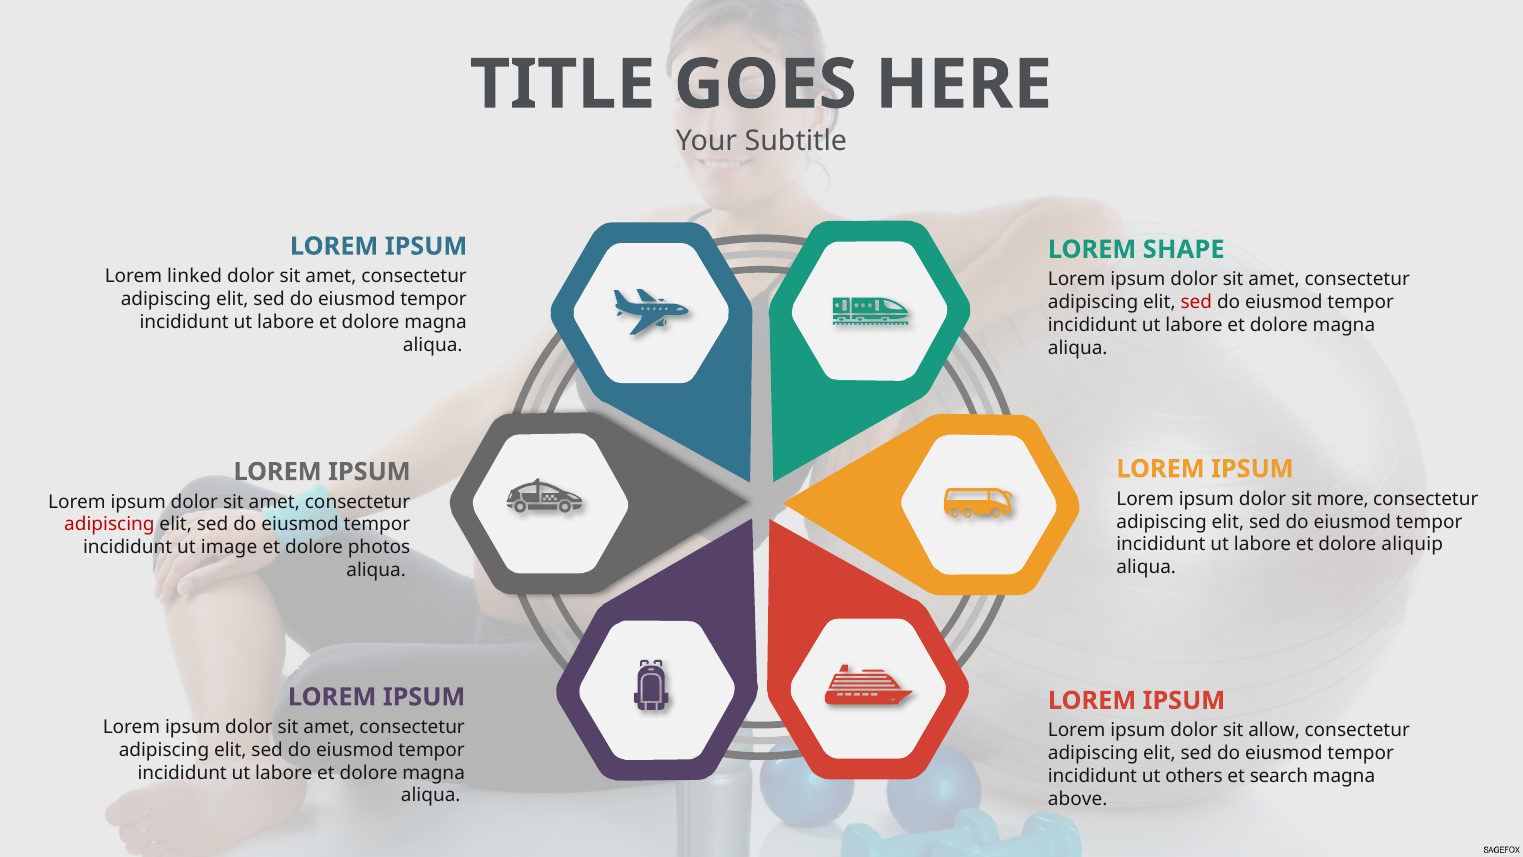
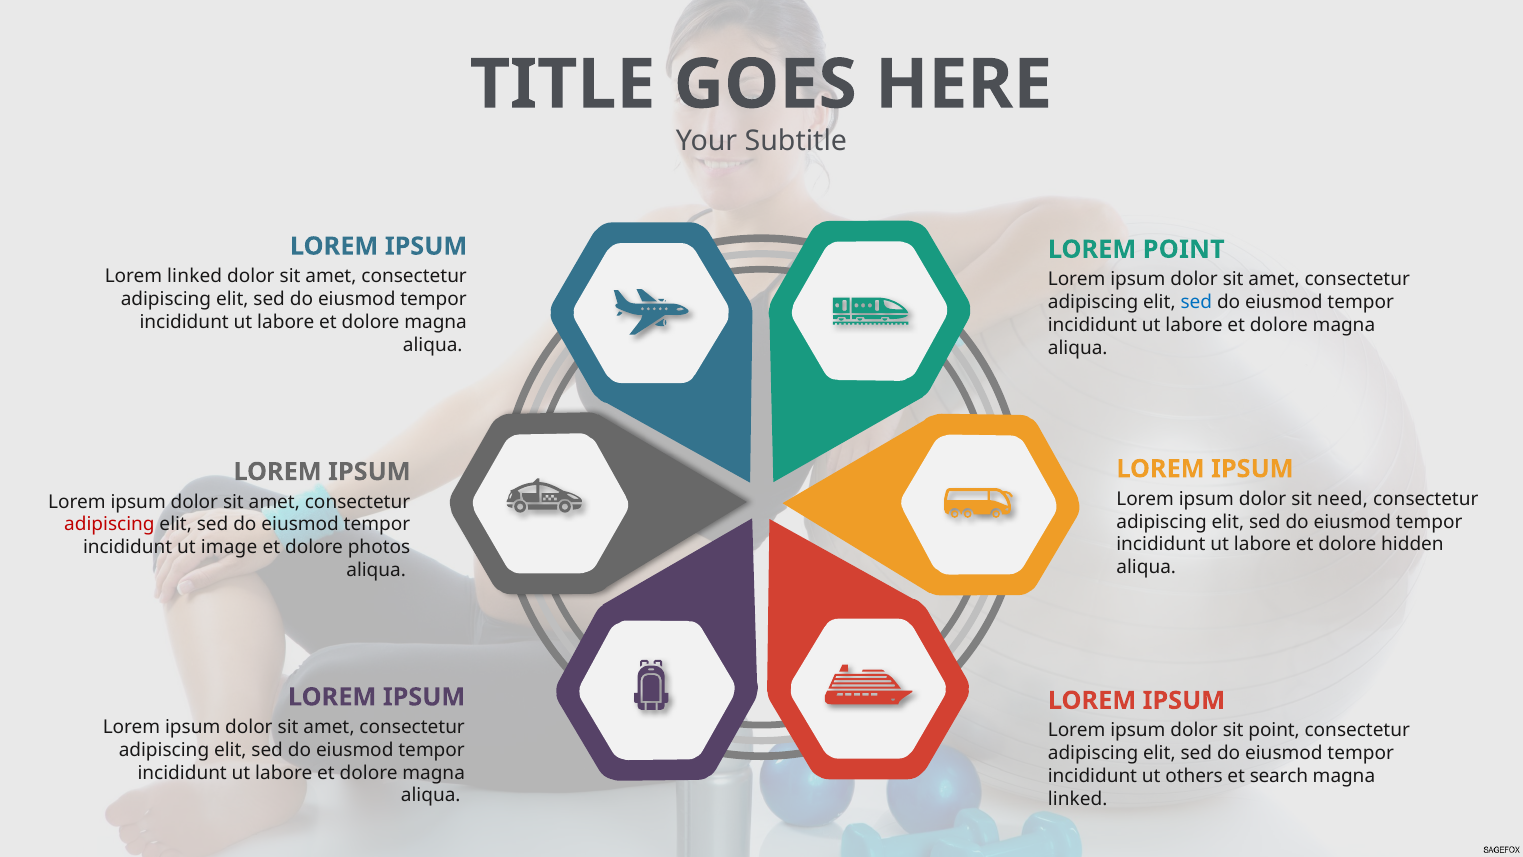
LOREM SHAPE: SHAPE -> POINT
sed at (1196, 302) colour: red -> blue
more: more -> need
aliquip: aliquip -> hidden
sit allow: allow -> point
above at (1078, 799): above -> linked
